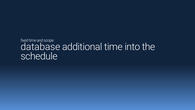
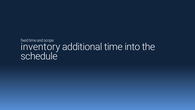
database: database -> inventory
